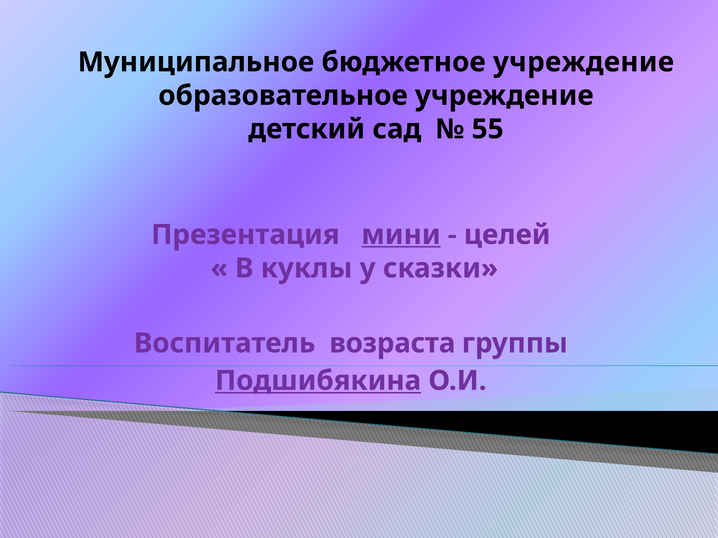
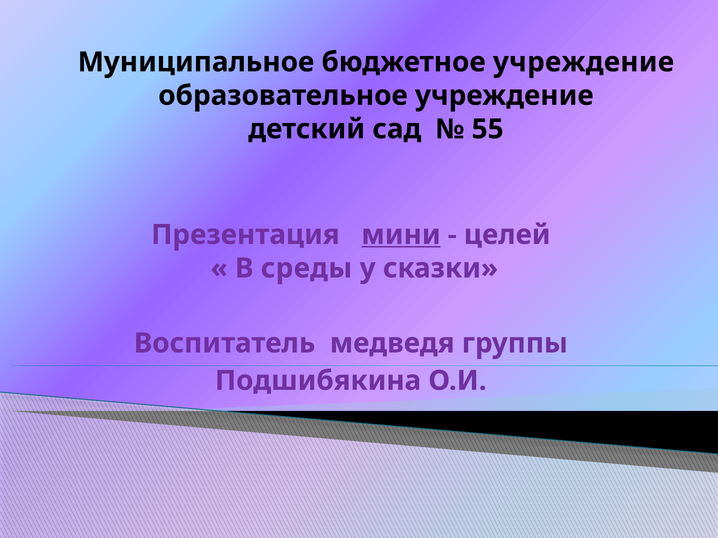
куклы: куклы -> среды
возраста: возраста -> медведя
Подшибякина underline: present -> none
